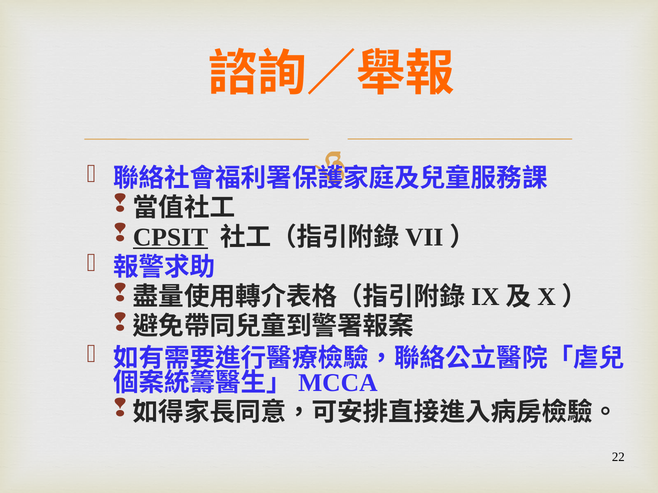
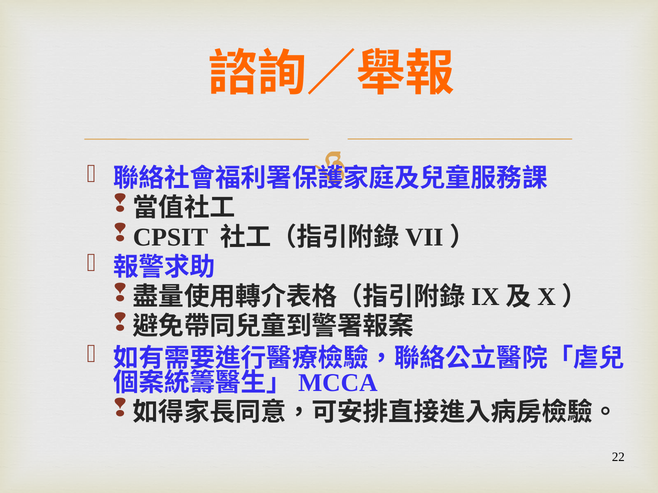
CPSIT underline: present -> none
